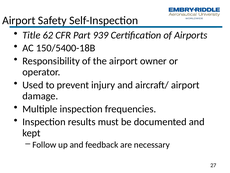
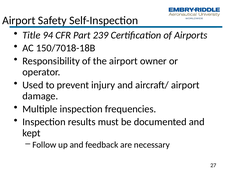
62: 62 -> 94
939: 939 -> 239
150/5400-18B: 150/5400-18B -> 150/7018-18B
